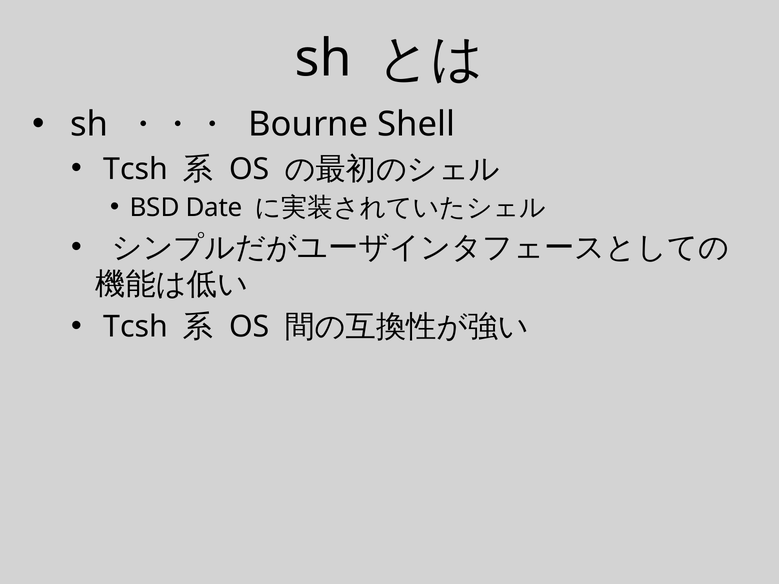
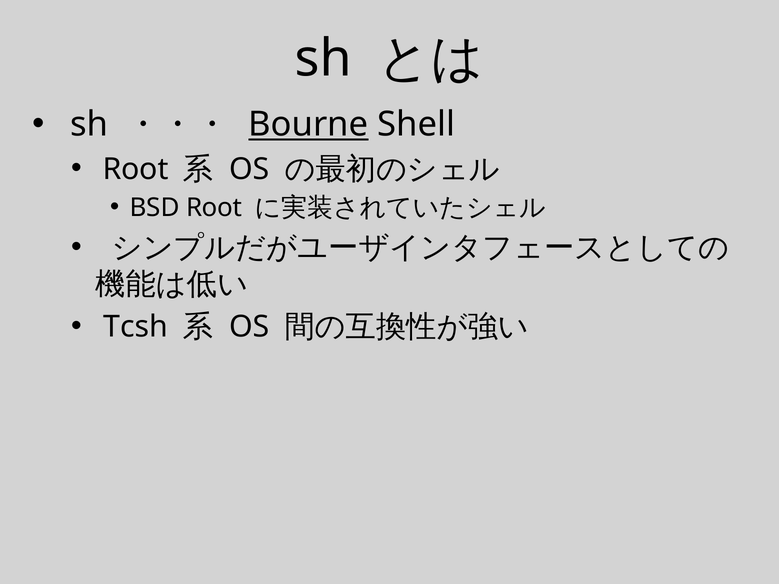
Bourne underline: none -> present
Tcsh at (136, 169): Tcsh -> Root
BSD Date: Date -> Root
